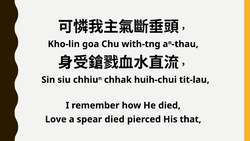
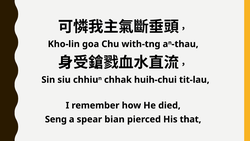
Love: Love -> Seng
spear died: died -> bian
